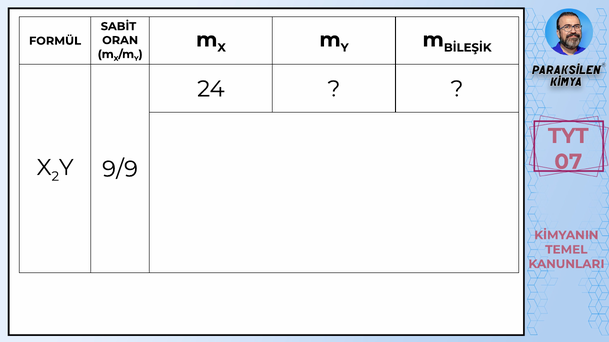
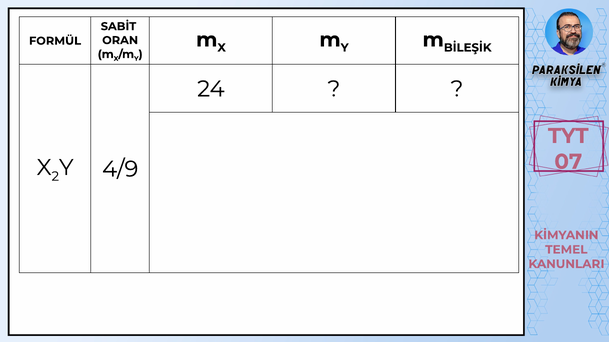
9/9: 9/9 -> 4/9
